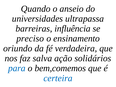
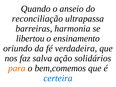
universidades: universidades -> reconciliação
influência: influência -> harmonia
preciso: preciso -> libertou
para colour: blue -> orange
